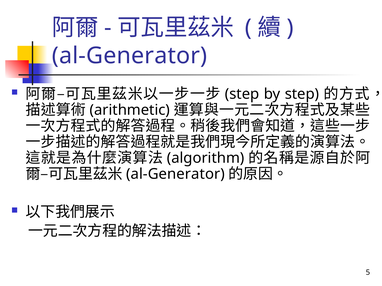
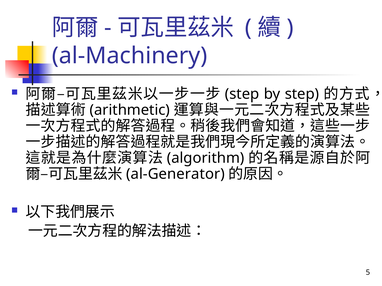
al-Generator at (130, 56): al-Generator -> al-Machinery
